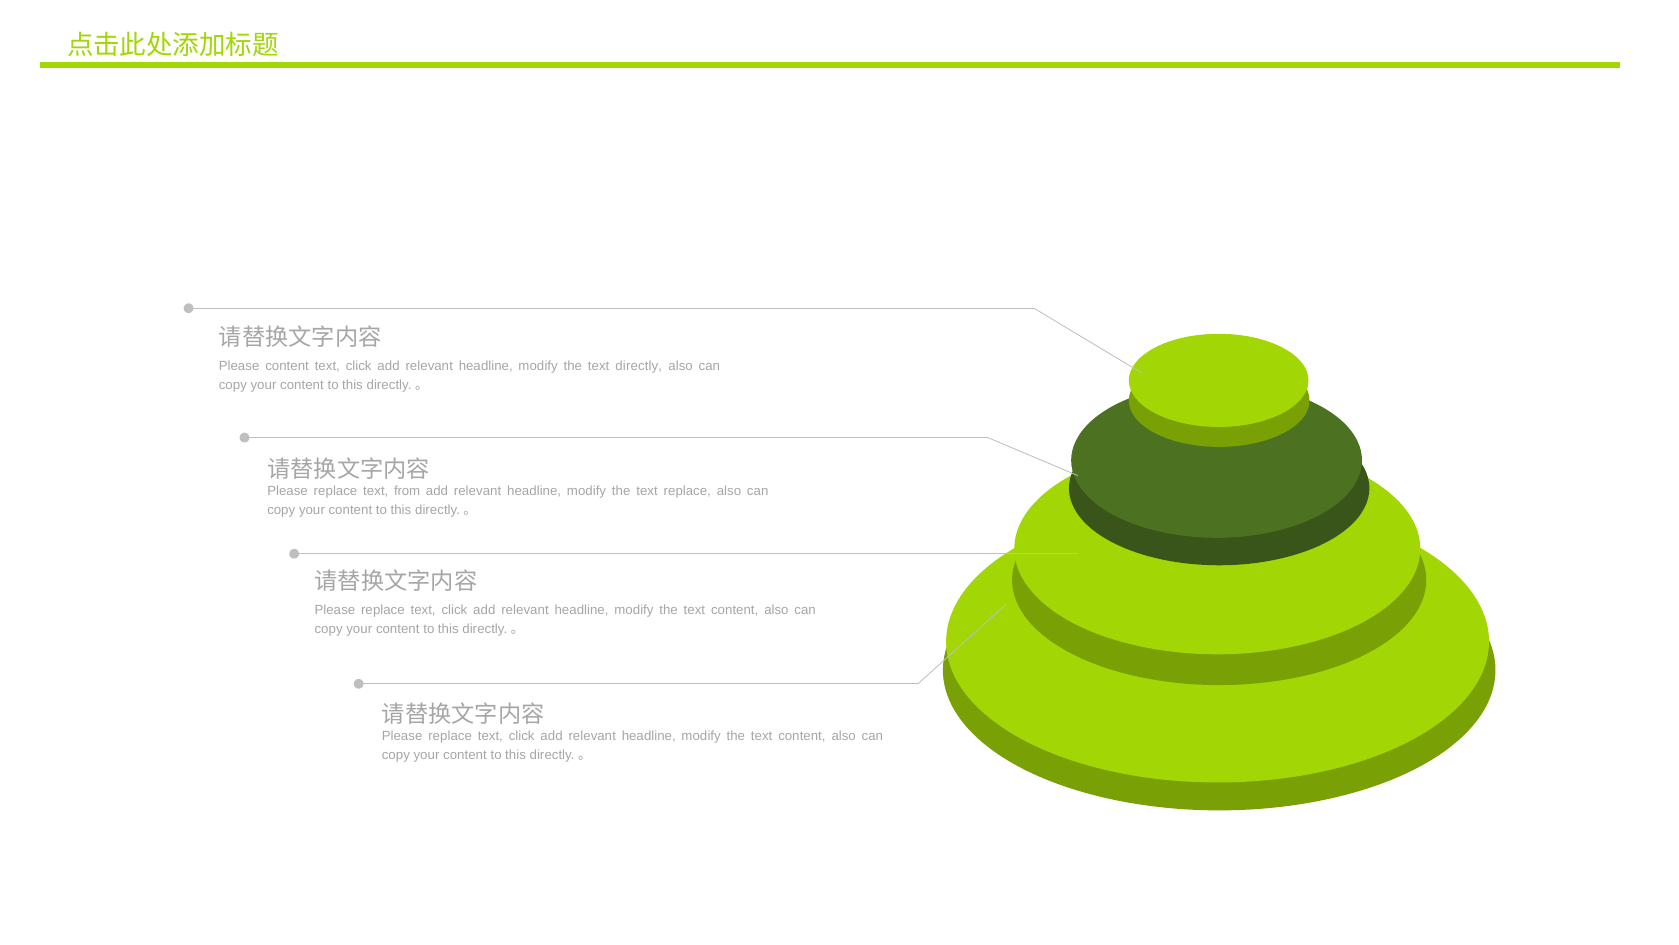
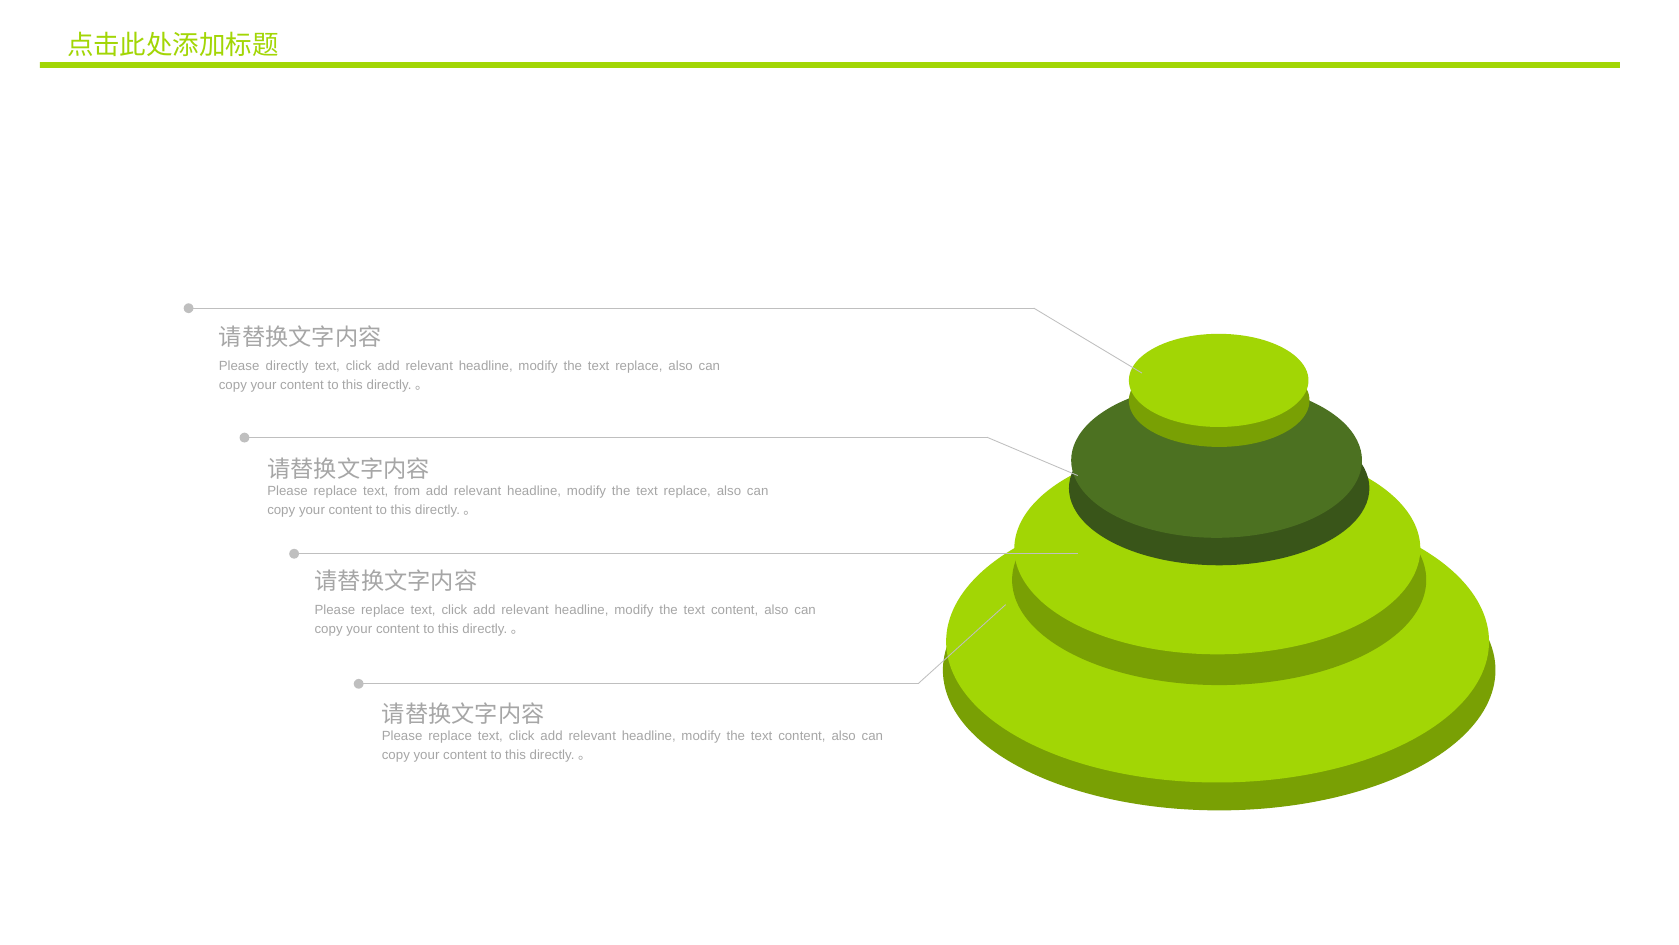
Please content: content -> directly
directly at (639, 366): directly -> replace
